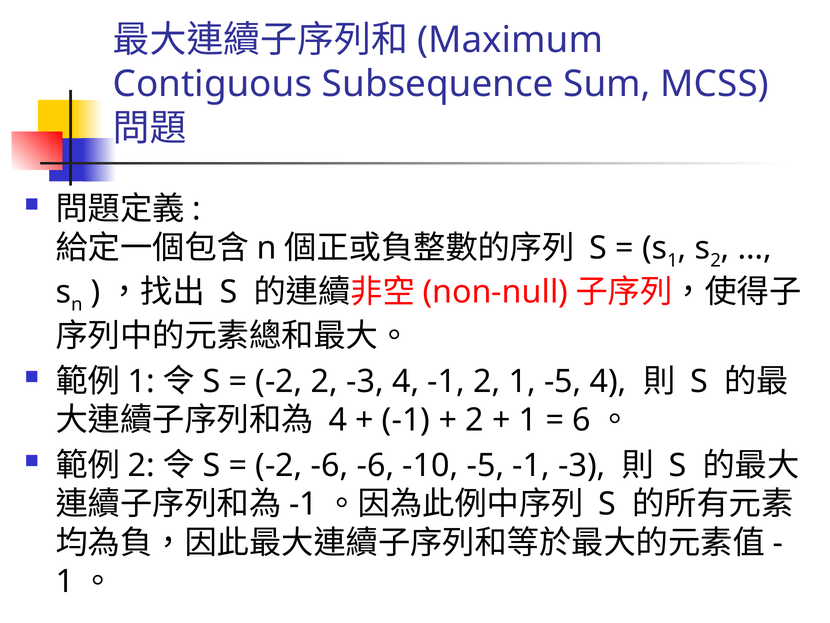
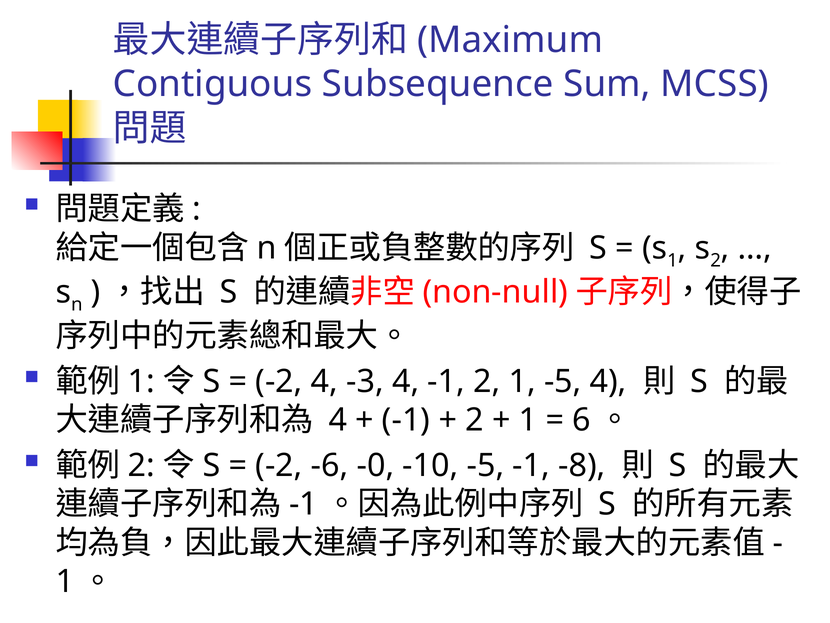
-2 2: 2 -> 4
-6 -6: -6 -> -0
-1 -3: -3 -> -8
